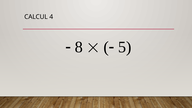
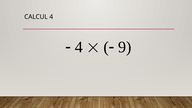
8 at (79, 47): 8 -> 4
5: 5 -> 9
